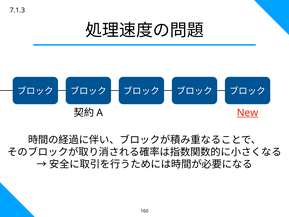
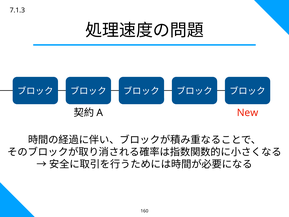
New underline: present -> none
